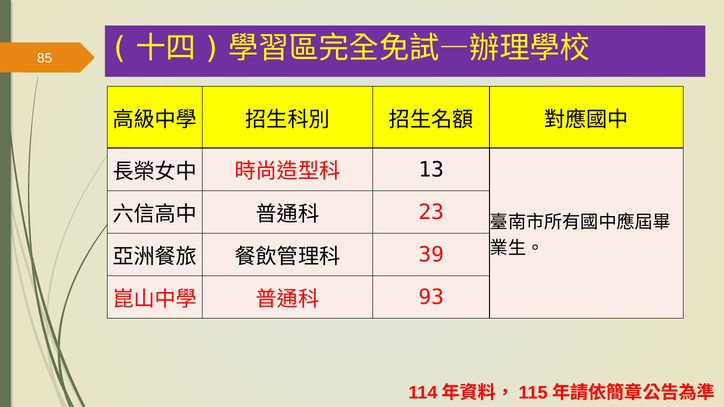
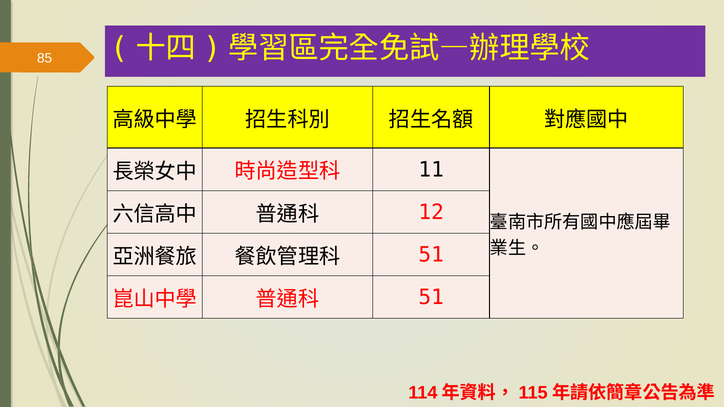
13: 13 -> 11
23: 23 -> 12
39 at (431, 255): 39 -> 51
93 at (431, 297): 93 -> 51
